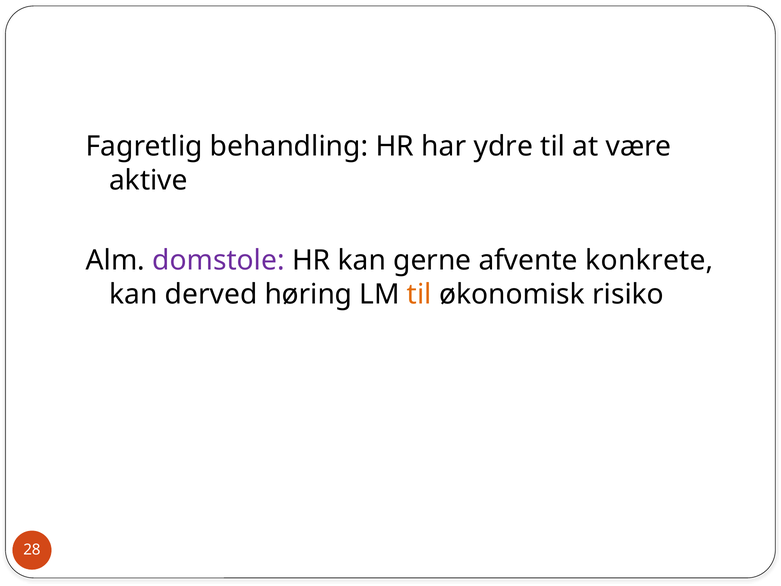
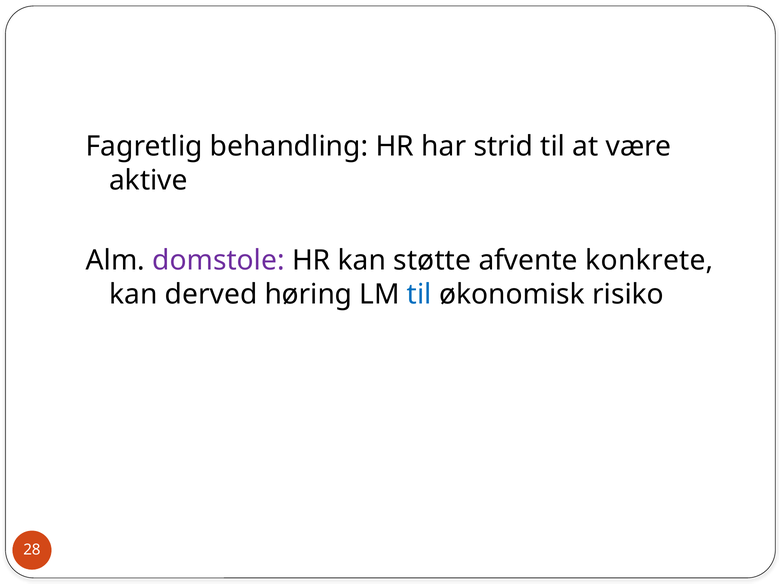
ydre: ydre -> strid
gerne: gerne -> støtte
til at (419, 294) colour: orange -> blue
